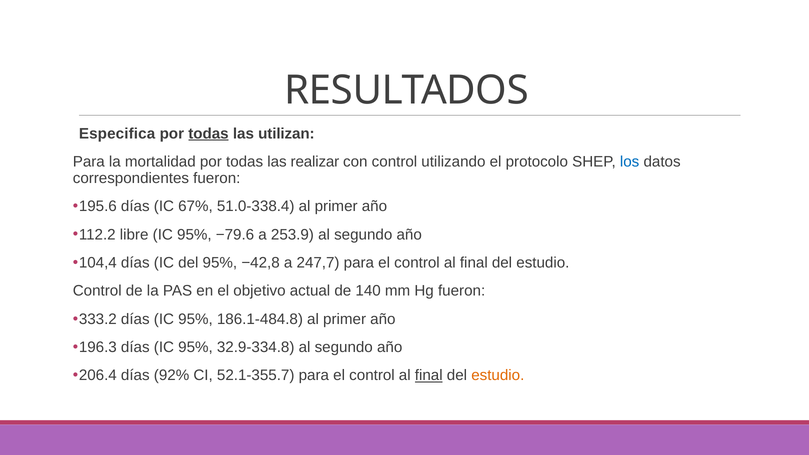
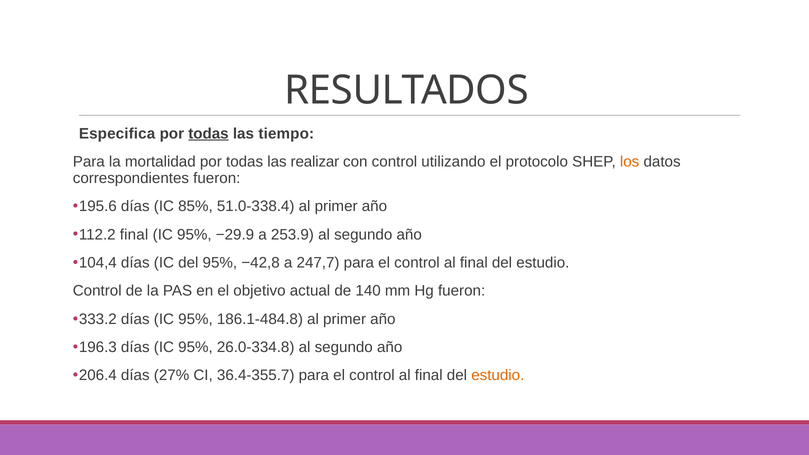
utilizan: utilizan -> tiempo
los colour: blue -> orange
67%: 67% -> 85%
libre at (134, 235): libre -> final
−79.6: −79.6 -> −29.9
32.9-334.8: 32.9-334.8 -> 26.0-334.8
92%: 92% -> 27%
52.1-355.7: 52.1-355.7 -> 36.4-355.7
final at (429, 375) underline: present -> none
